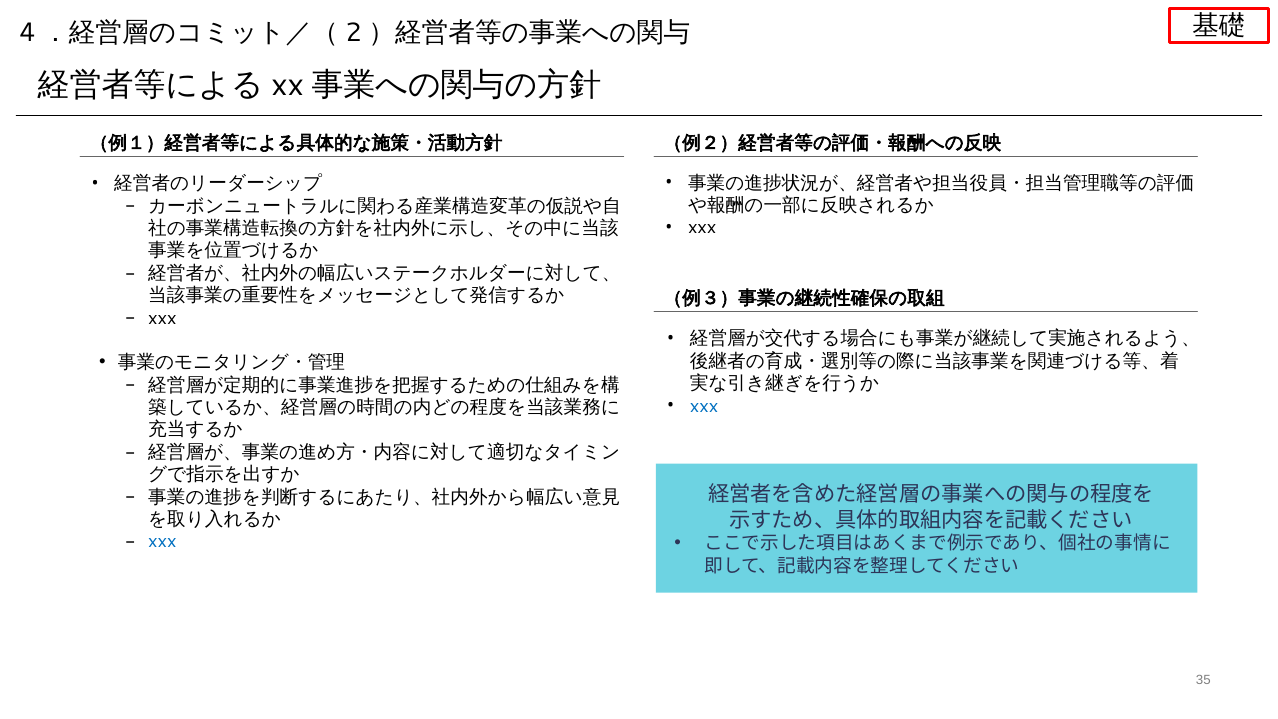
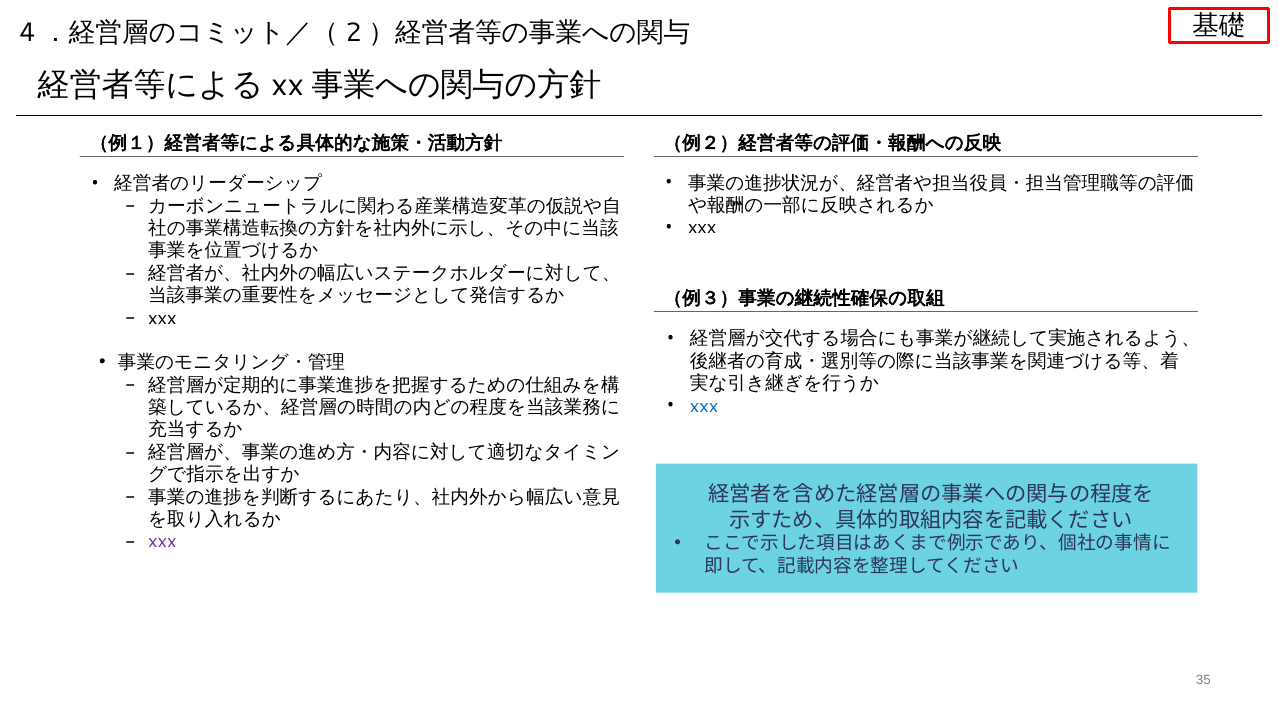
xxx at (162, 542) colour: blue -> purple
